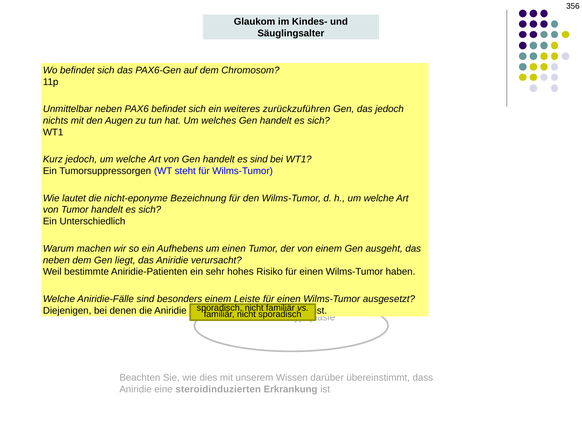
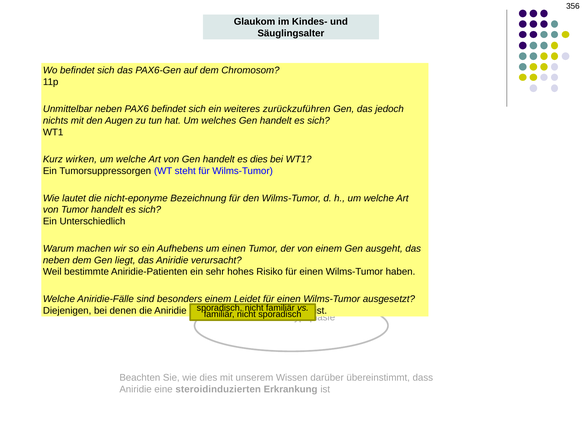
Kurz jedoch: jedoch -> wirken
es sind: sind -> dies
Leiste: Leiste -> Leidet
